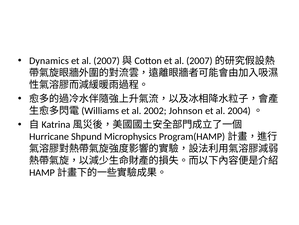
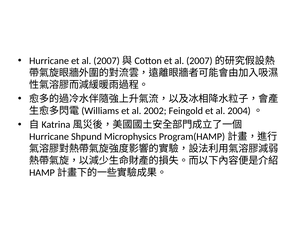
Dynamics at (49, 61): Dynamics -> Hurricane
Johnson: Johnson -> Feingold
